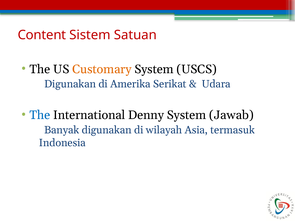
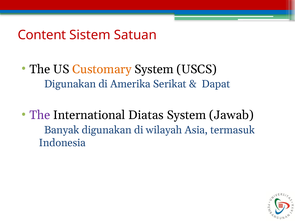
Udara: Udara -> Dapat
The at (40, 115) colour: blue -> purple
Denny: Denny -> Diatas
